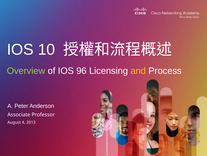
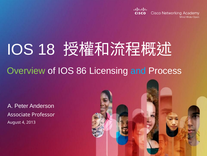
10: 10 -> 18
96: 96 -> 86
and colour: yellow -> light blue
